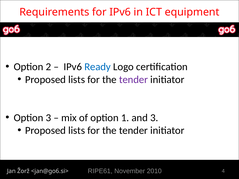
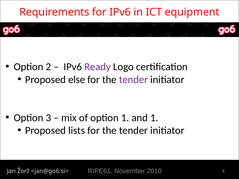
Ready colour: blue -> purple
lists at (77, 80): lists -> else
and 3: 3 -> 1
